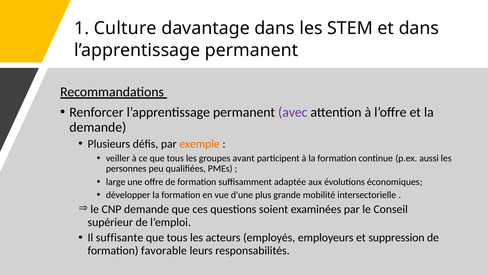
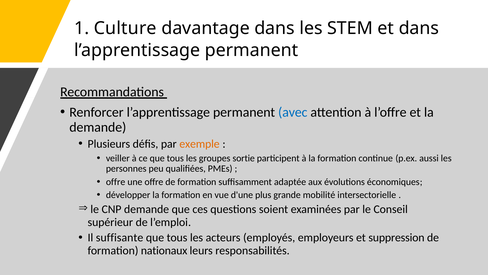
avec colour: purple -> blue
avant: avant -> sortie
large at (116, 182): large -> offre
favorable: favorable -> nationaux
